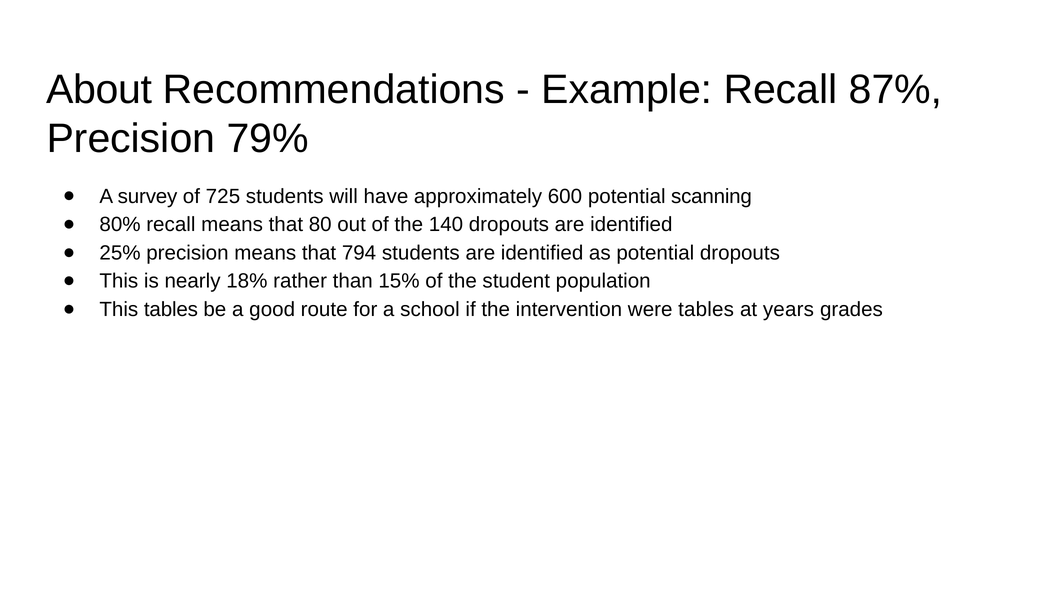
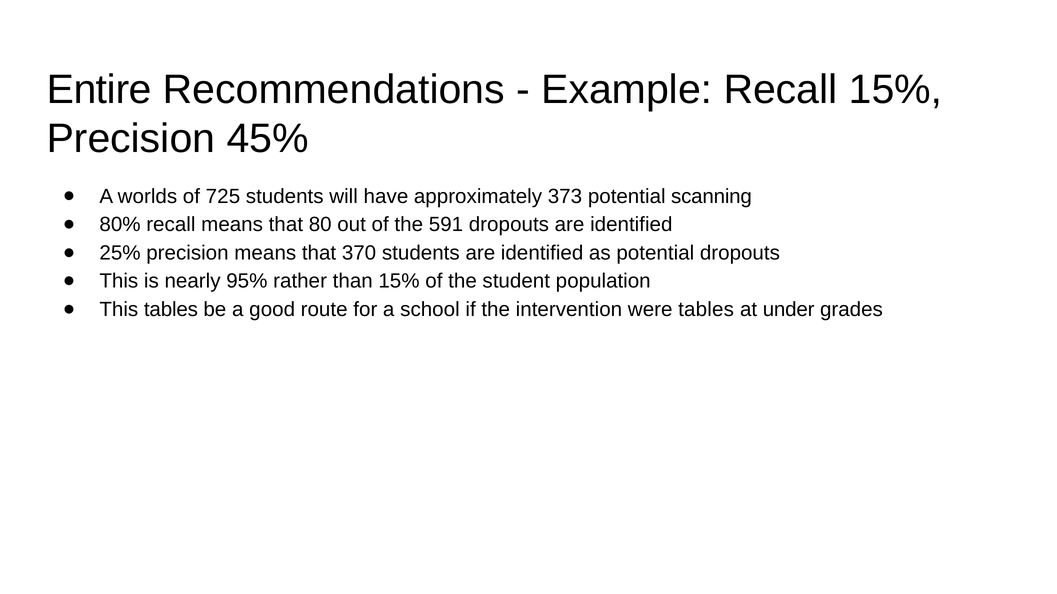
About: About -> Entire
Recall 87%: 87% -> 15%
79%: 79% -> 45%
survey: survey -> worlds
600: 600 -> 373
140: 140 -> 591
794: 794 -> 370
18%: 18% -> 95%
years: years -> under
